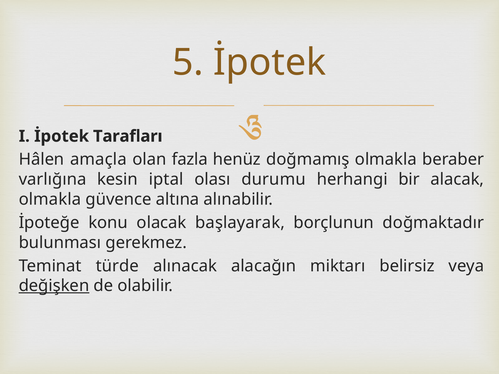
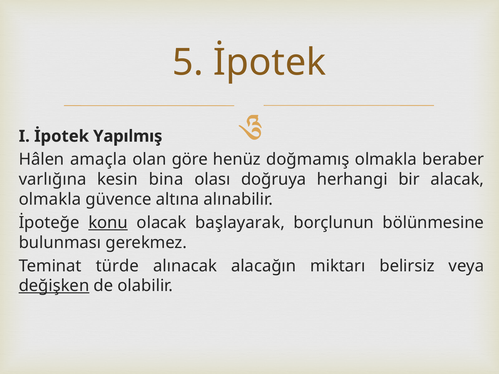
Tarafları: Tarafları -> Yapılmış
fazla: fazla -> göre
iptal: iptal -> bina
durumu: durumu -> doğruya
konu underline: none -> present
doğmaktadır: doğmaktadır -> bölünmesine
